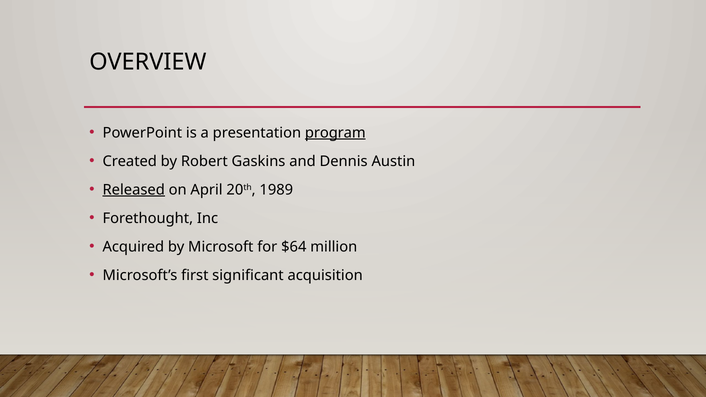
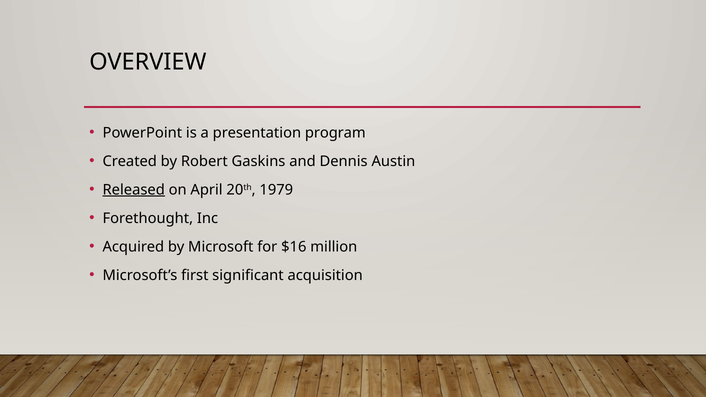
program underline: present -> none
1989: 1989 -> 1979
$64: $64 -> $16
